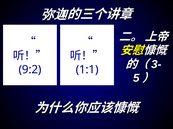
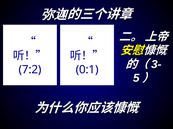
9:2: 9:2 -> 7:2
1:1: 1:1 -> 0:1
